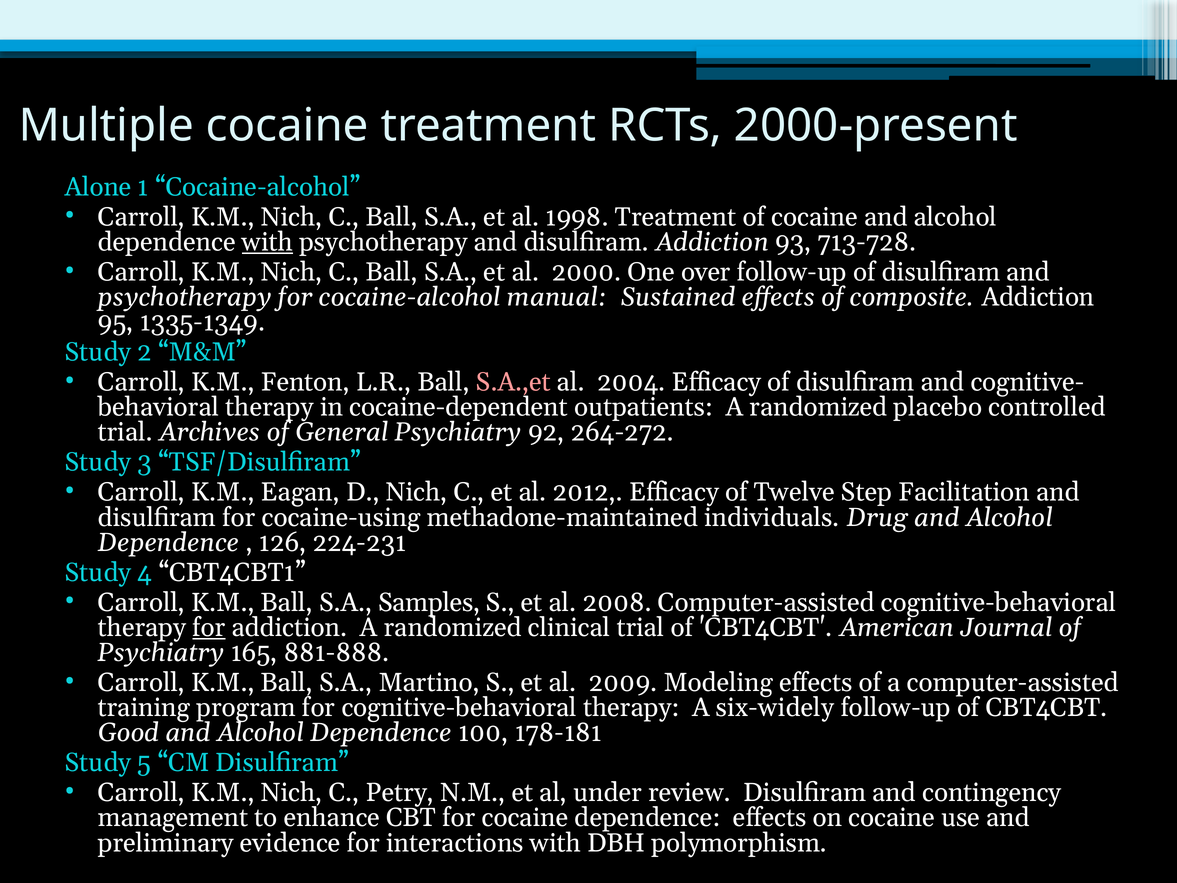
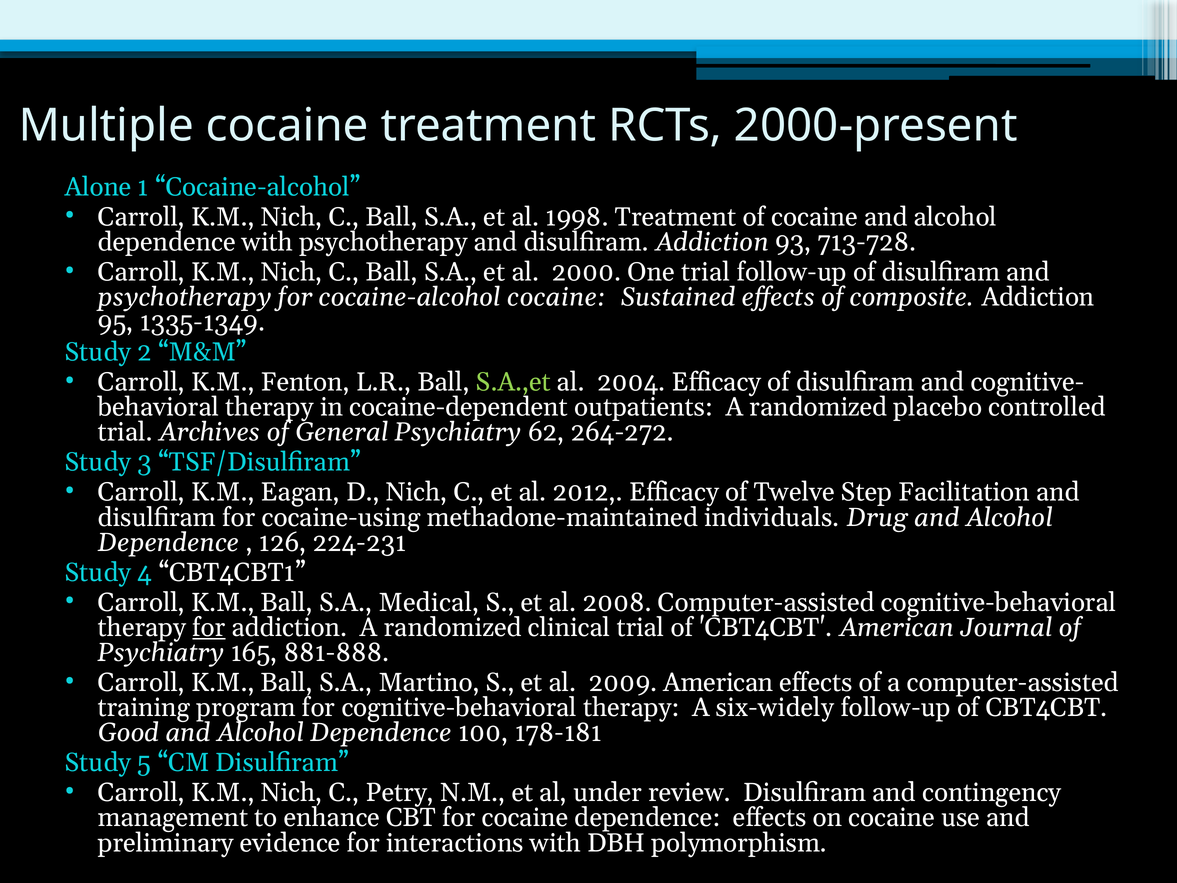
with at (267, 242) underline: present -> none
One over: over -> trial
cocaine-alcohol manual: manual -> cocaine
S.A.,et colour: pink -> light green
92: 92 -> 62
Samples: Samples -> Medical
2009 Modeling: Modeling -> American
